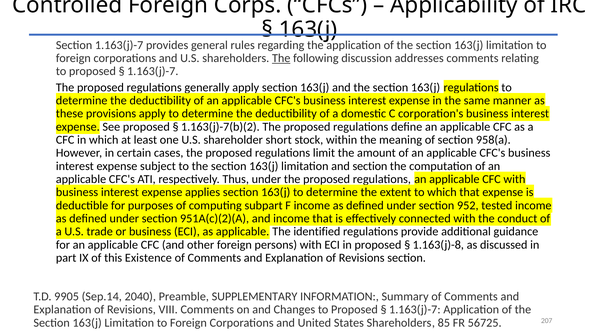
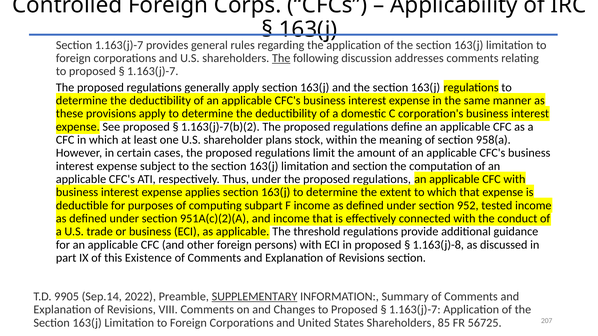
short: short -> plans
identified: identified -> threshold
2040: 2040 -> 2022
SUPPLEMENTARY underline: none -> present
